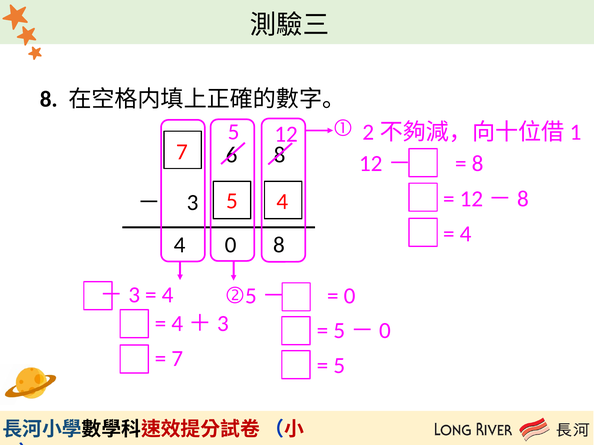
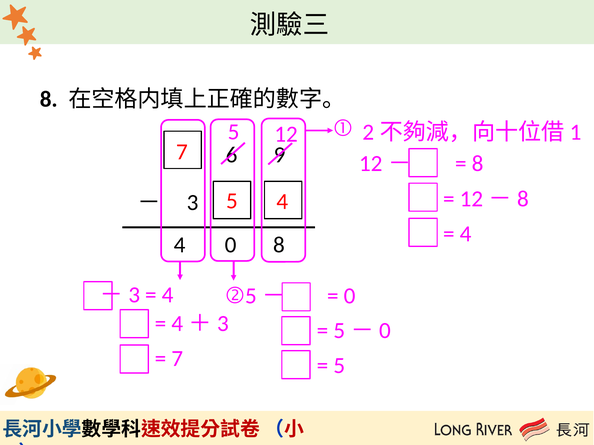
6 8: 8 -> 9
